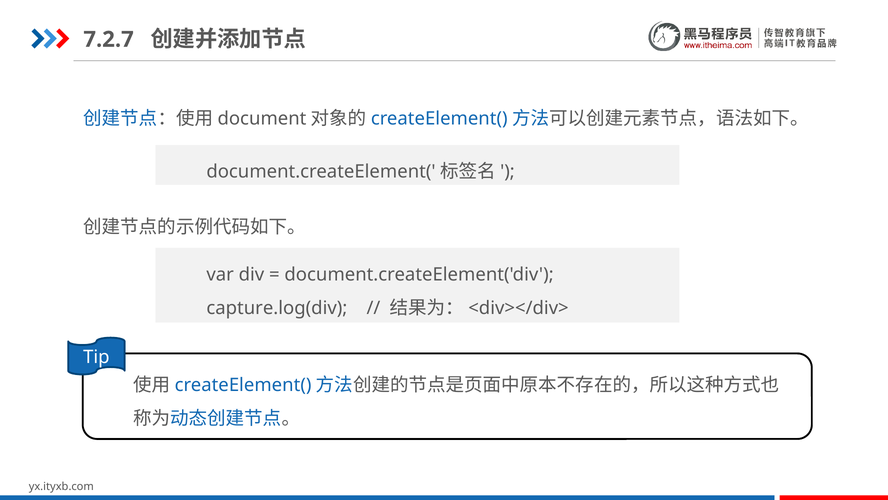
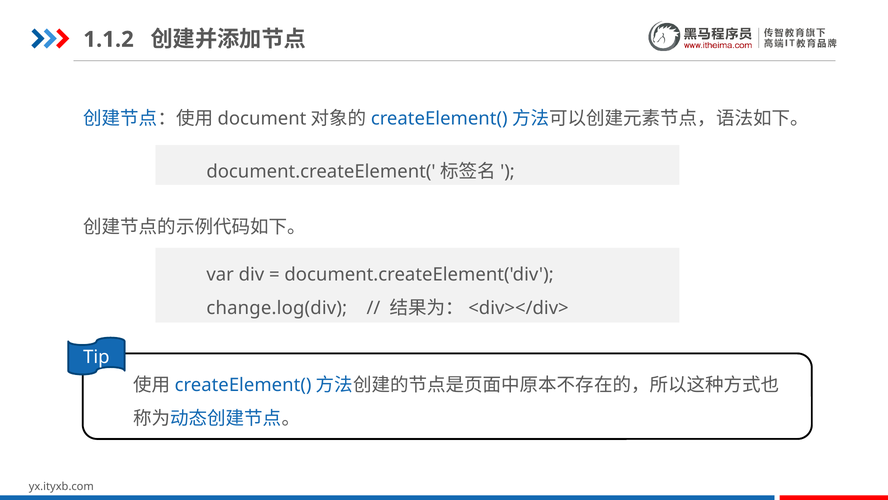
7.2.7: 7.2.7 -> 1.1.2
capture.log(div: capture.log(div -> change.log(div
